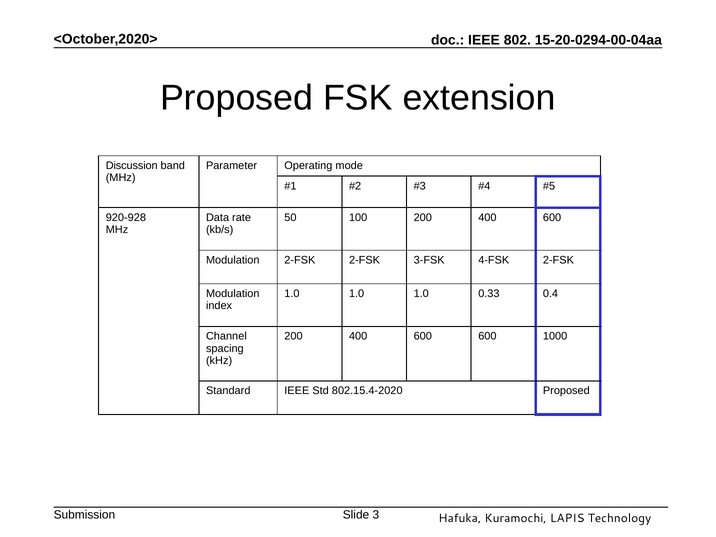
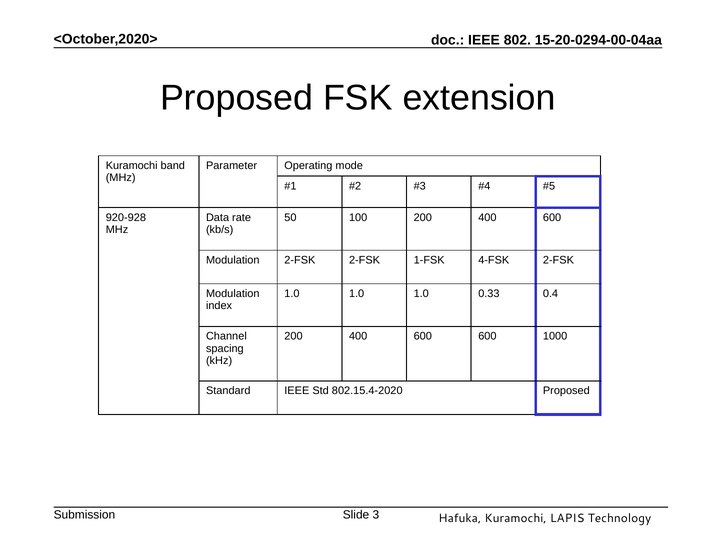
Discussion at (132, 166): Discussion -> Kuramochi
3-FSK: 3-FSK -> 1-FSK
